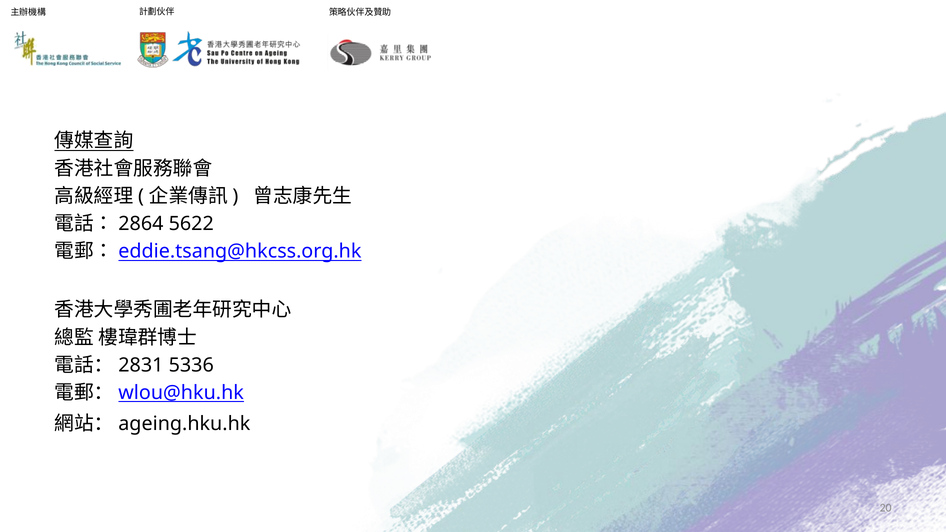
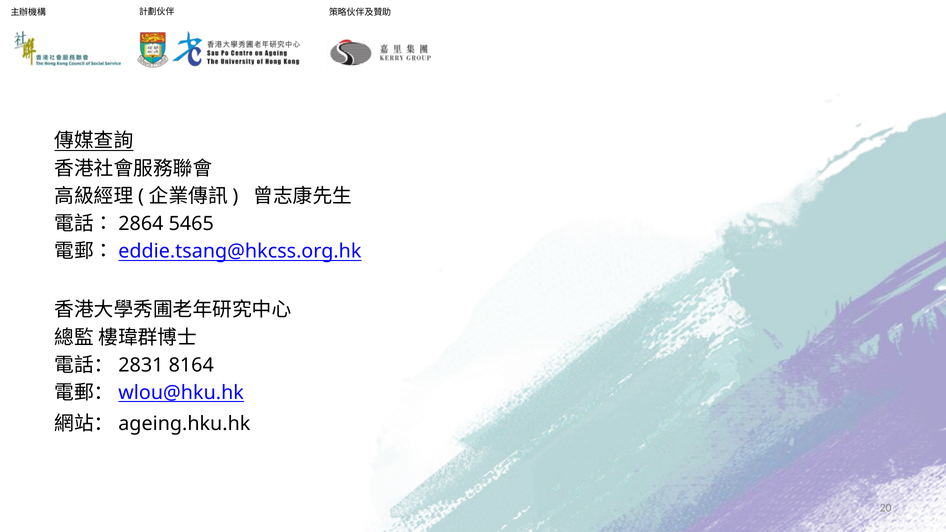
5622: 5622 -> 5465
5336: 5336 -> 8164
